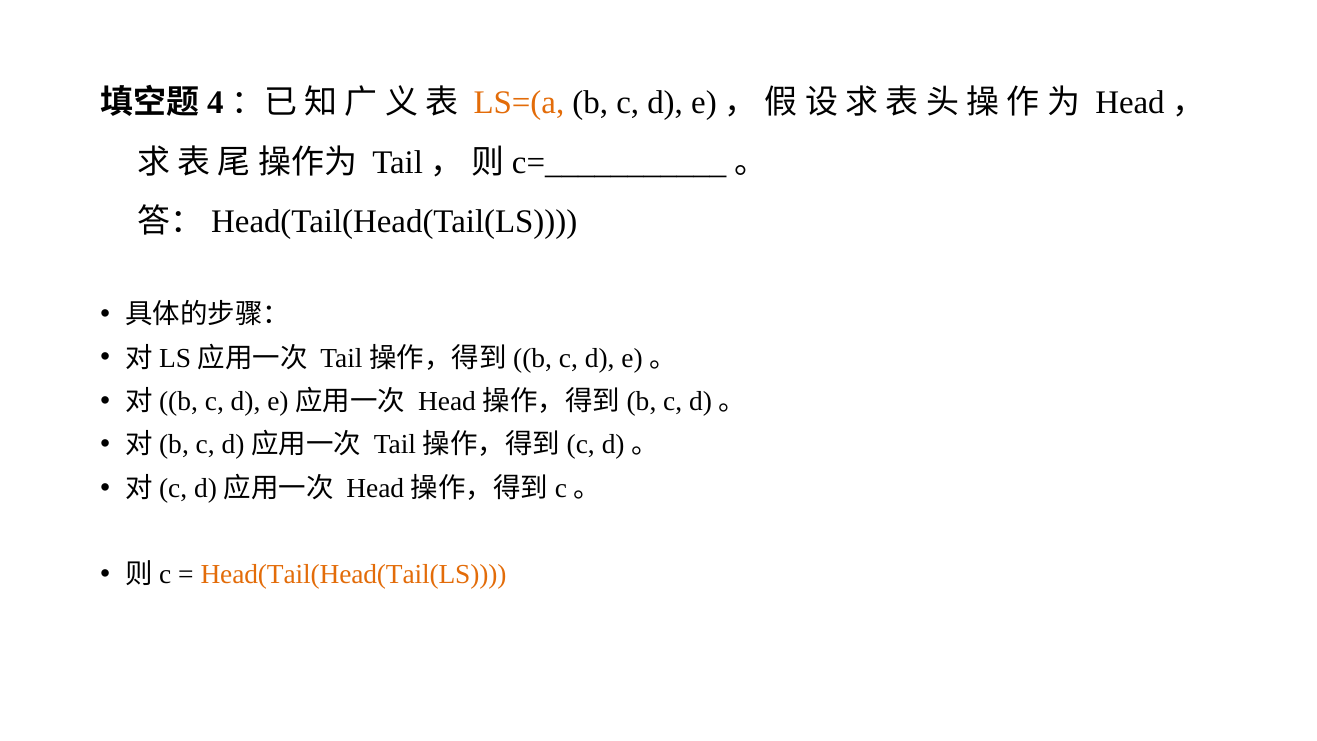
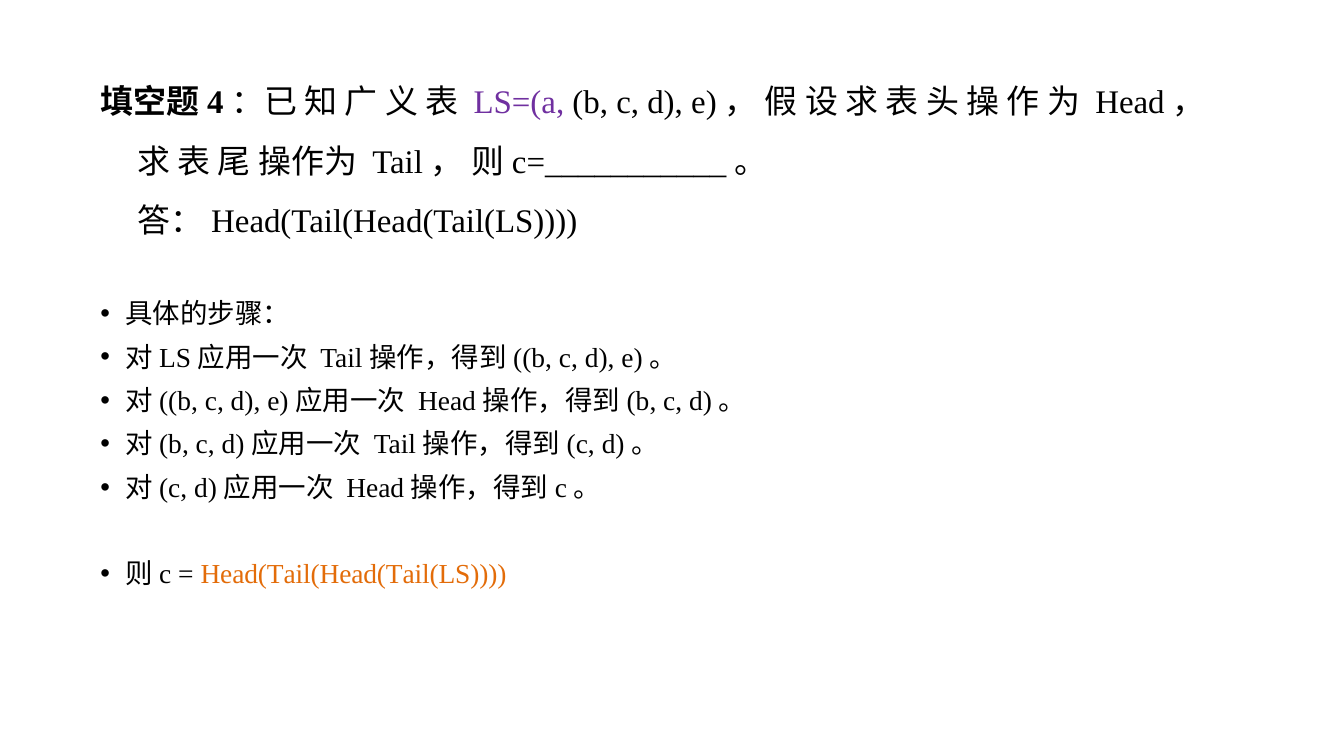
LS=(a colour: orange -> purple
